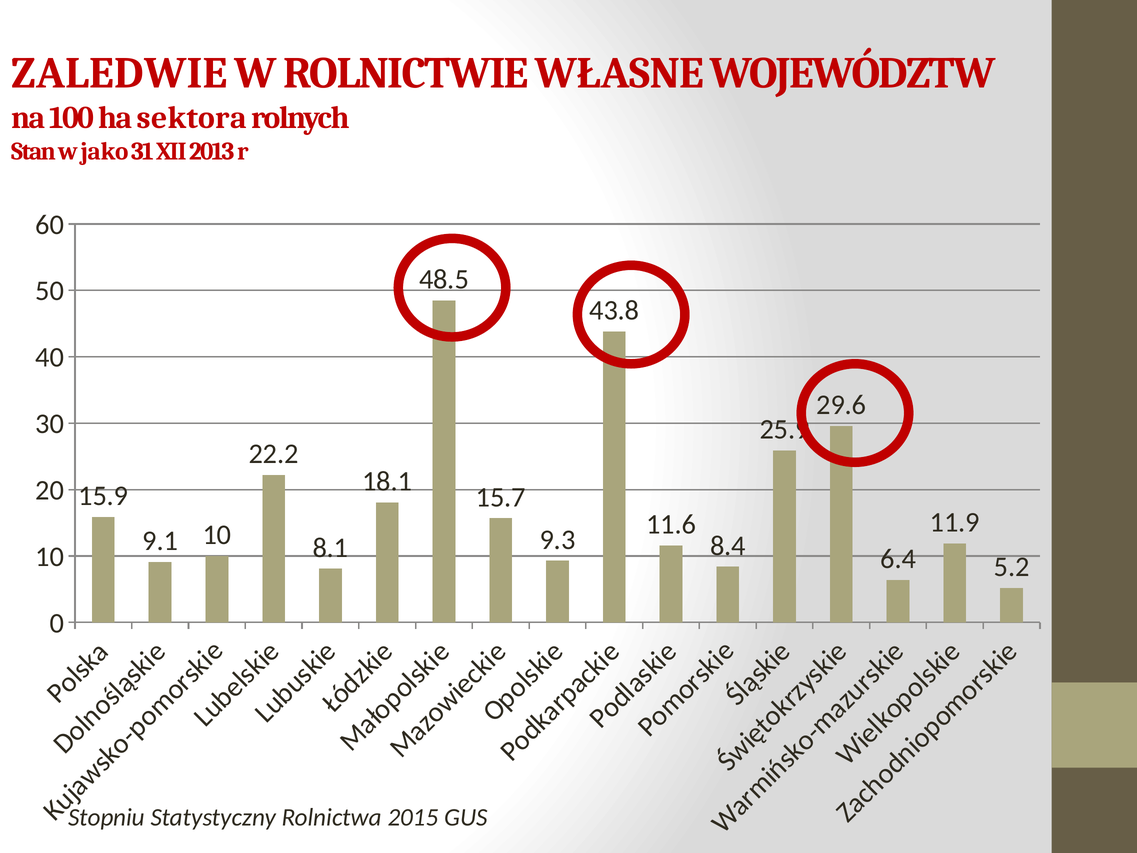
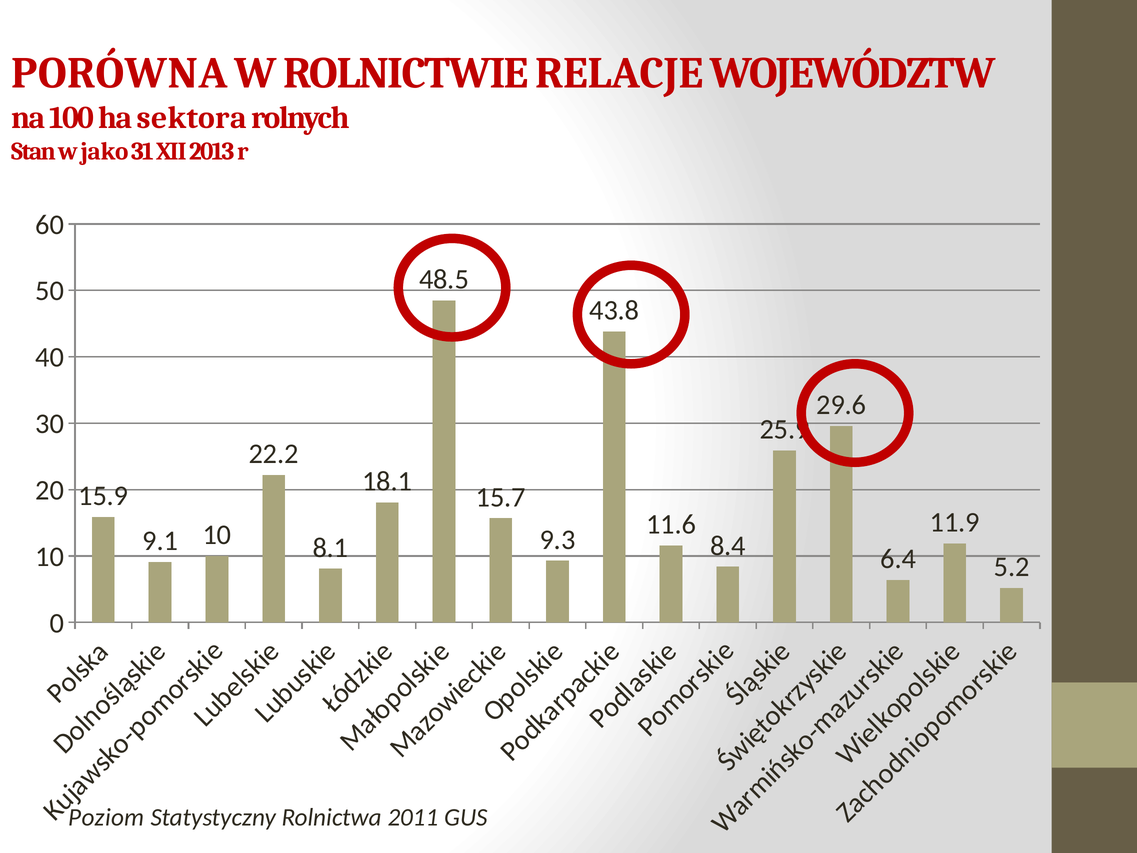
ZALEDWIE: ZALEDWIE -> PORÓWNA
WŁASNE: WŁASNE -> RELACJE
Stopniu: Stopniu -> Poziom
2015: 2015 -> 2011
